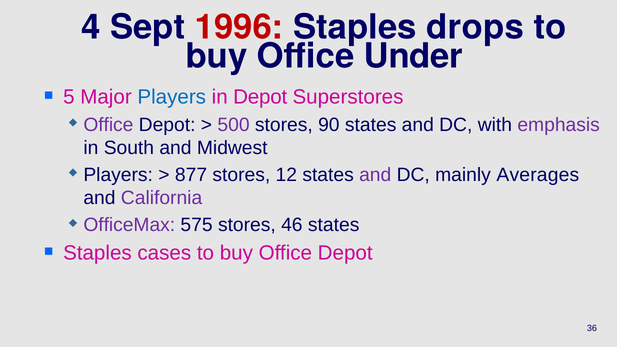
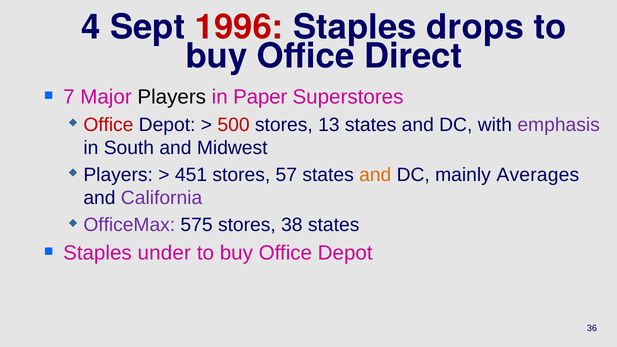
Under: Under -> Direct
5: 5 -> 7
Players at (172, 97) colour: blue -> black
in Depot: Depot -> Paper
Office at (108, 125) colour: purple -> red
500 colour: purple -> red
90: 90 -> 13
877: 877 -> 451
12: 12 -> 57
and at (375, 175) colour: purple -> orange
46: 46 -> 38
cases: cases -> under
